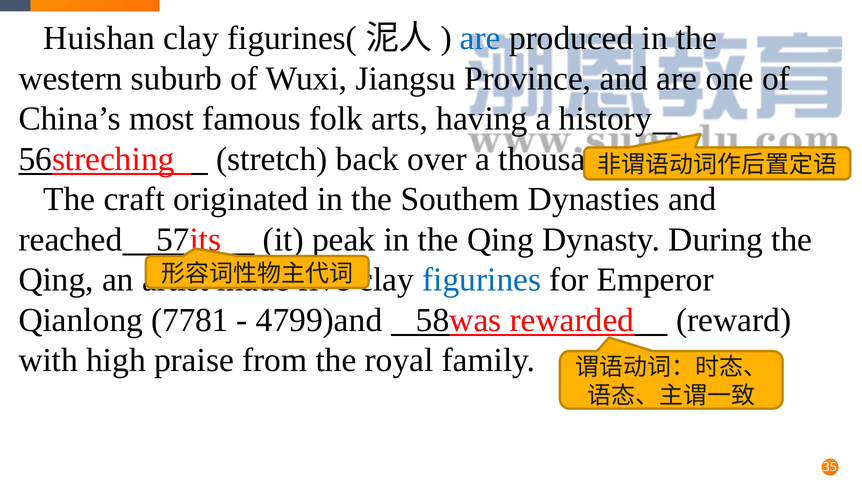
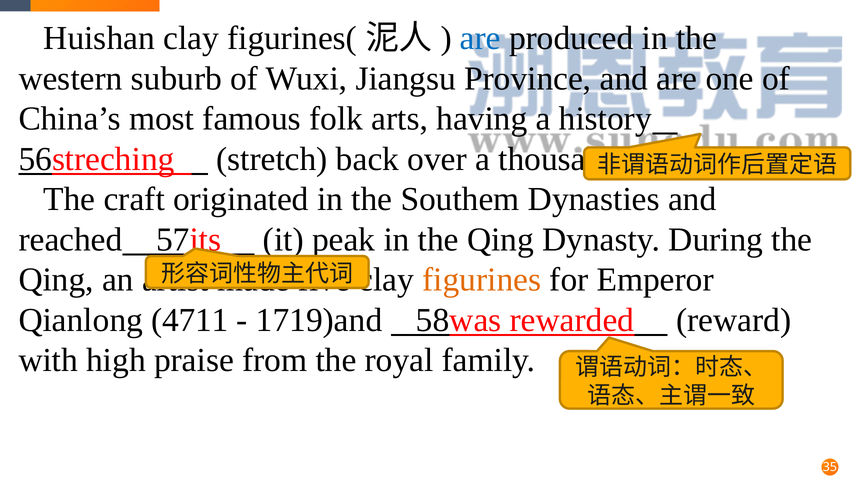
figurines colour: blue -> orange
7781: 7781 -> 4711
4799)and: 4799)and -> 1719)and
